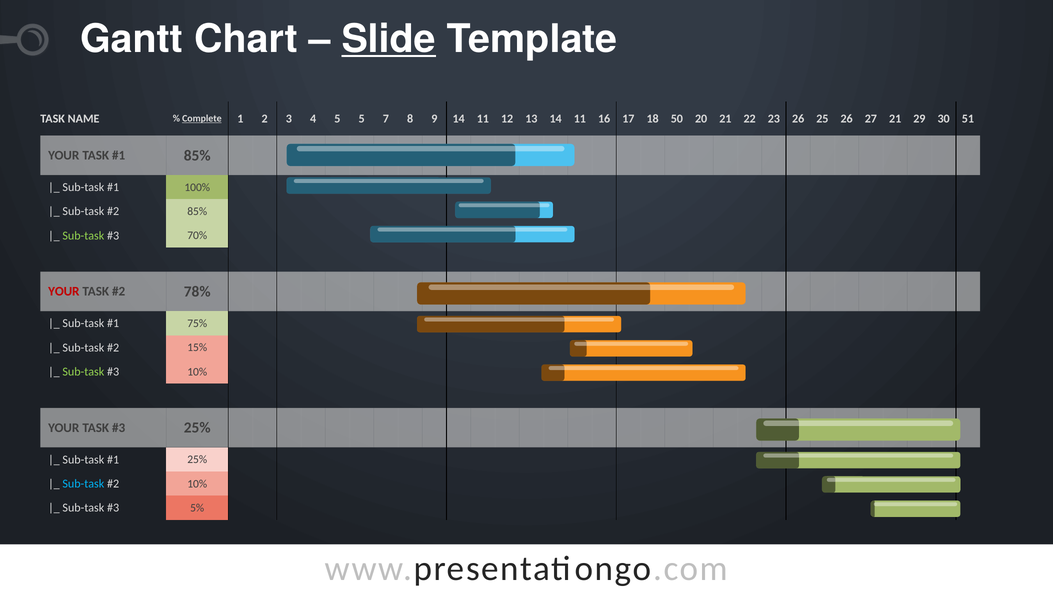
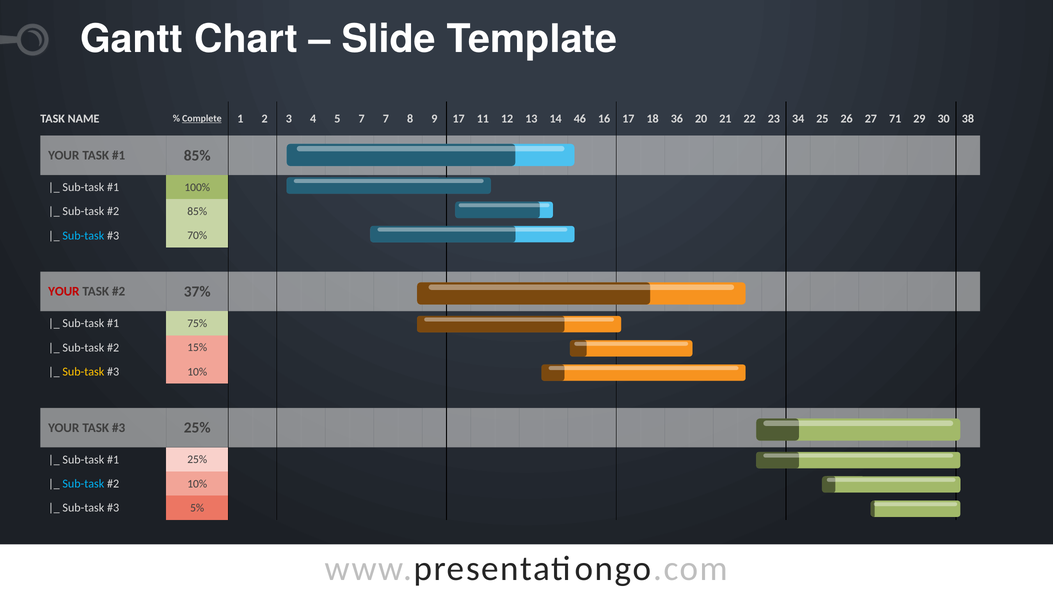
Slide underline: present -> none
5 5: 5 -> 7
9 14: 14 -> 17
13 14 11: 11 -> 46
50: 50 -> 36
23 26: 26 -> 34
27 21: 21 -> 71
51: 51 -> 38
Sub-task at (83, 236) colour: light green -> light blue
78%: 78% -> 37%
Sub-task at (83, 372) colour: light green -> yellow
